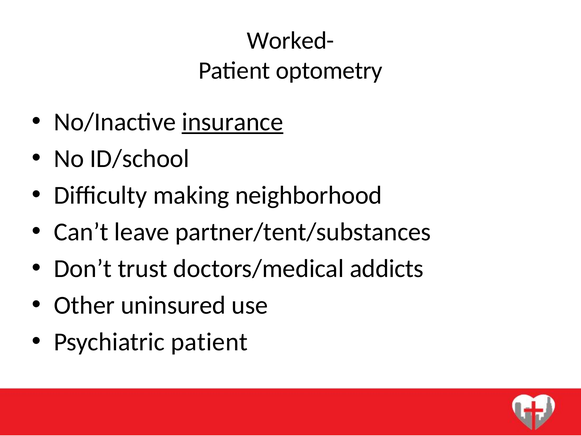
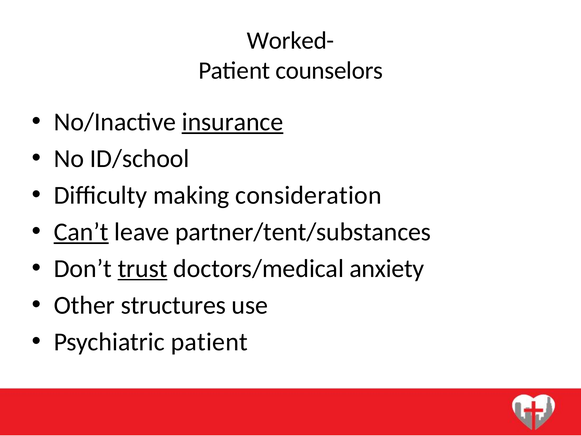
optometry: optometry -> counselors
neighborhood: neighborhood -> consideration
Can’t underline: none -> present
trust underline: none -> present
addicts: addicts -> anxiety
uninsured: uninsured -> structures
